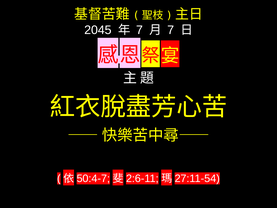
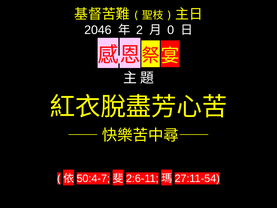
2045: 2045 -> 2046
7 at (139, 30): 7 -> 2
7 at (171, 30): 7 -> 0
